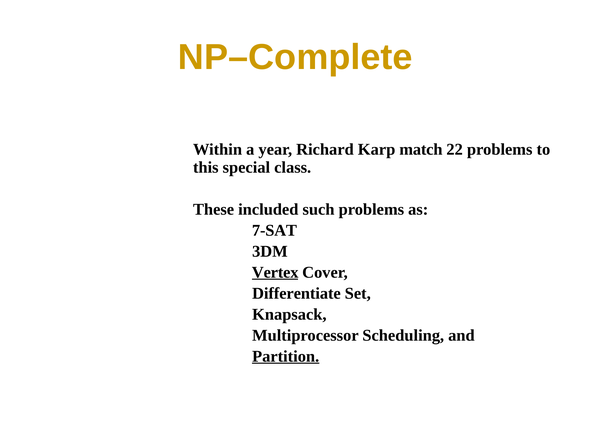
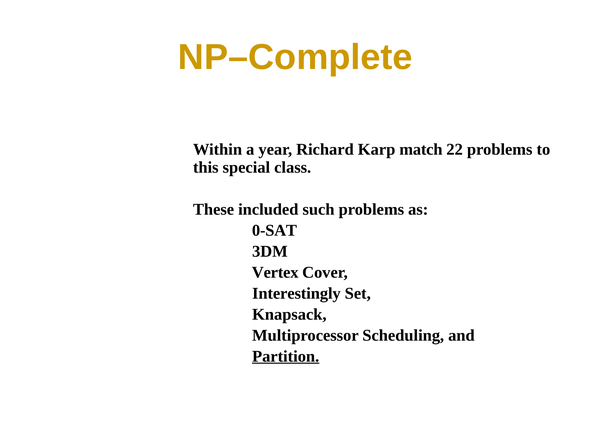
7-SAT: 7-SAT -> 0-SAT
Vertex underline: present -> none
Differentiate: Differentiate -> Interestingly
